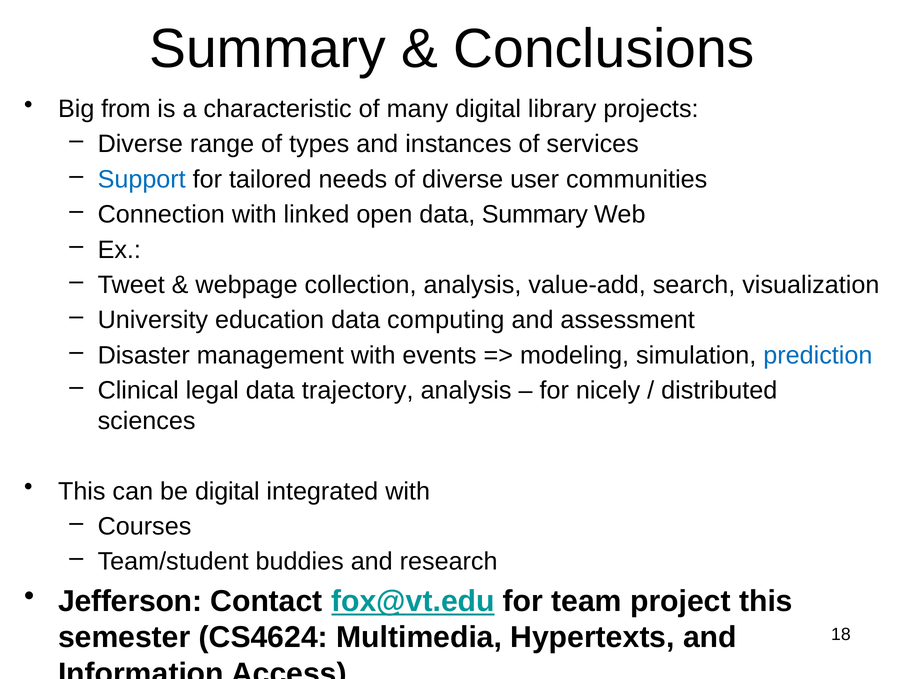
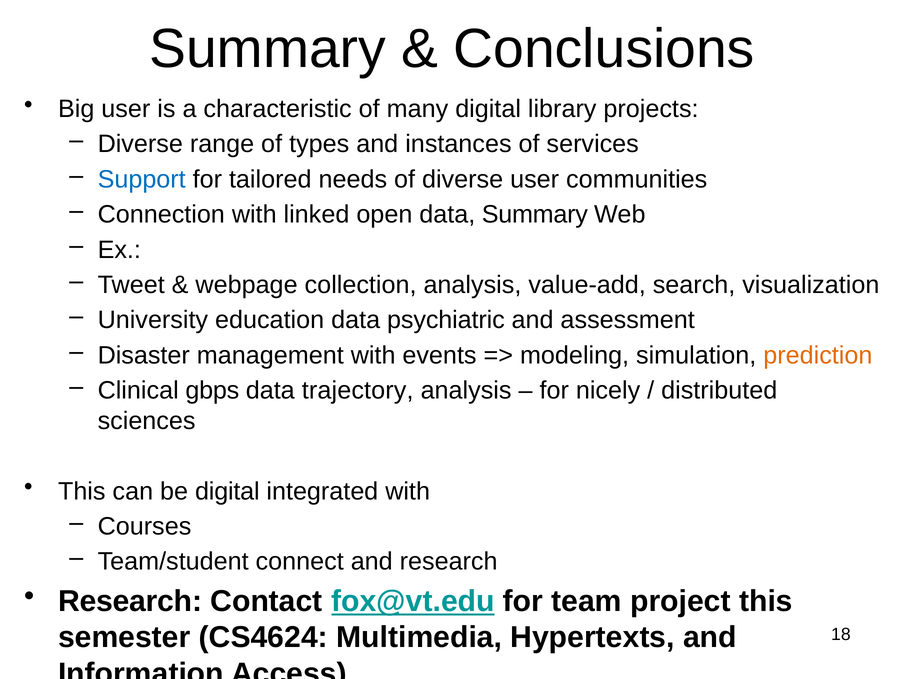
Big from: from -> user
computing: computing -> psychiatric
prediction colour: blue -> orange
legal: legal -> gbps
buddies: buddies -> connect
Jefferson at (130, 601): Jefferson -> Research
